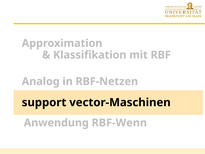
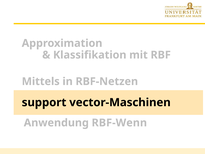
Analog: Analog -> Mittels
